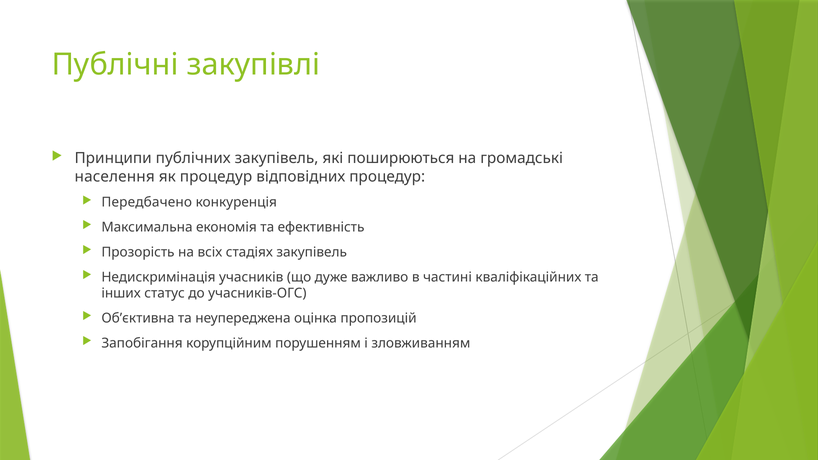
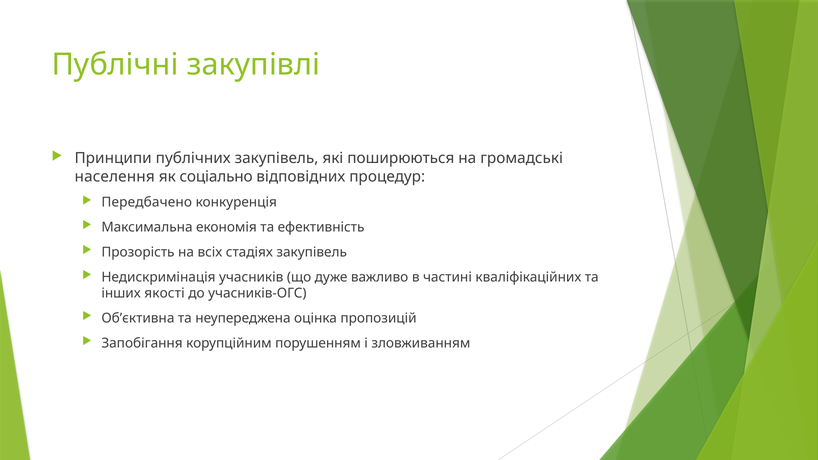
як процедур: процедур -> соціально
статус: статус -> якості
